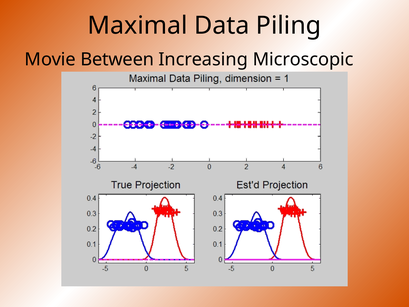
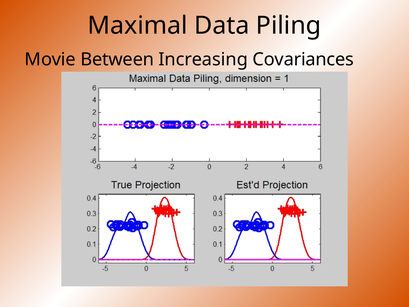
Microscopic: Microscopic -> Covariances
